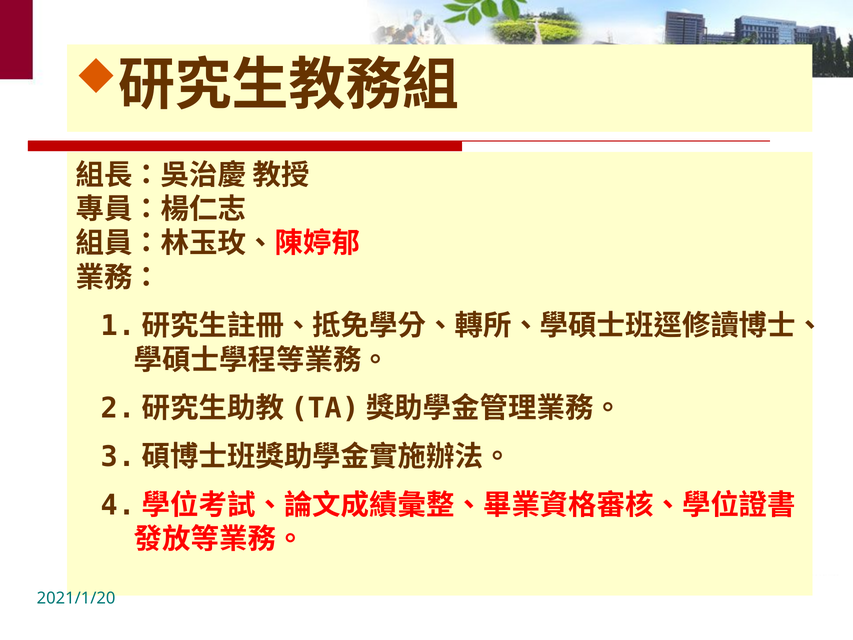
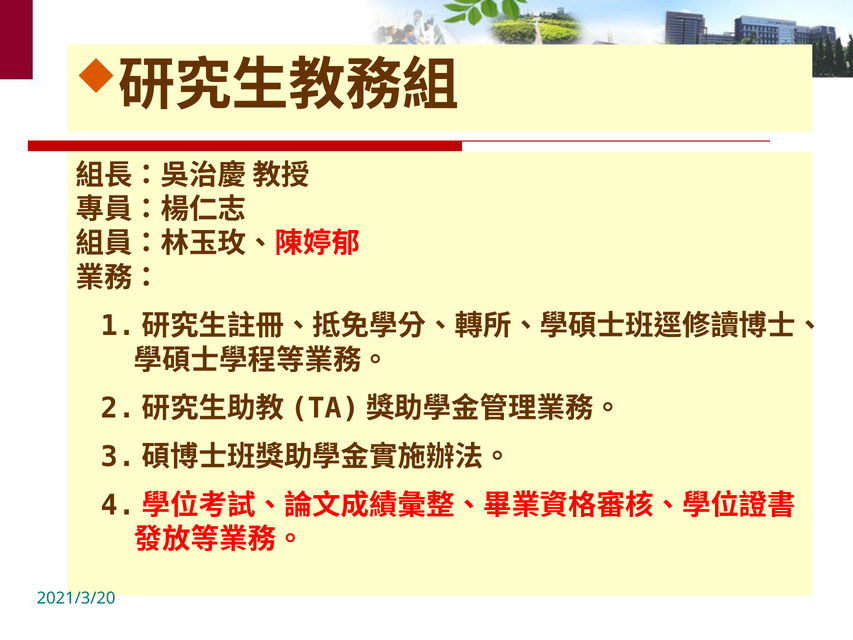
2021/1/20: 2021/1/20 -> 2021/3/20
